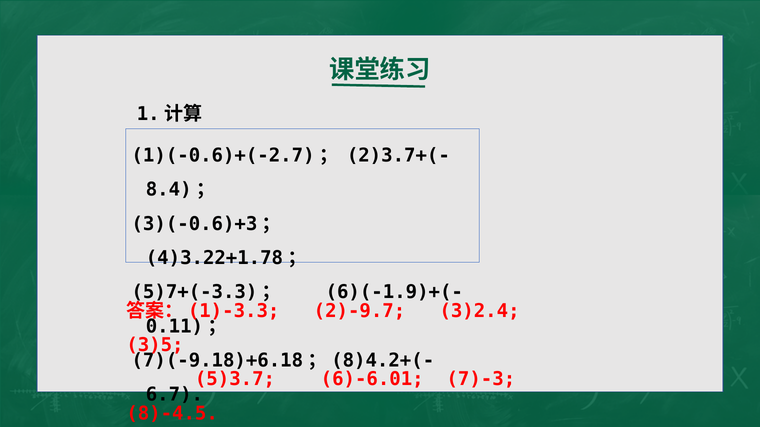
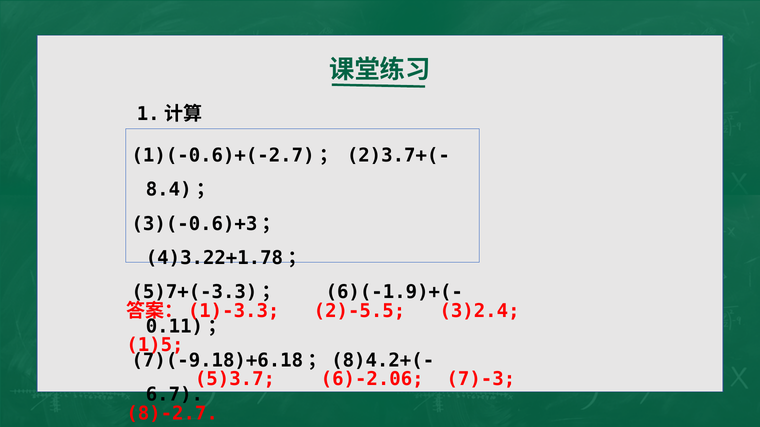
2)-9.7: 2)-9.7 -> 2)-5.5
3)5: 3)5 -> 1)5
6)-6.01: 6)-6.01 -> 6)-2.06
8)-4.5: 8)-4.5 -> 8)-2.7
